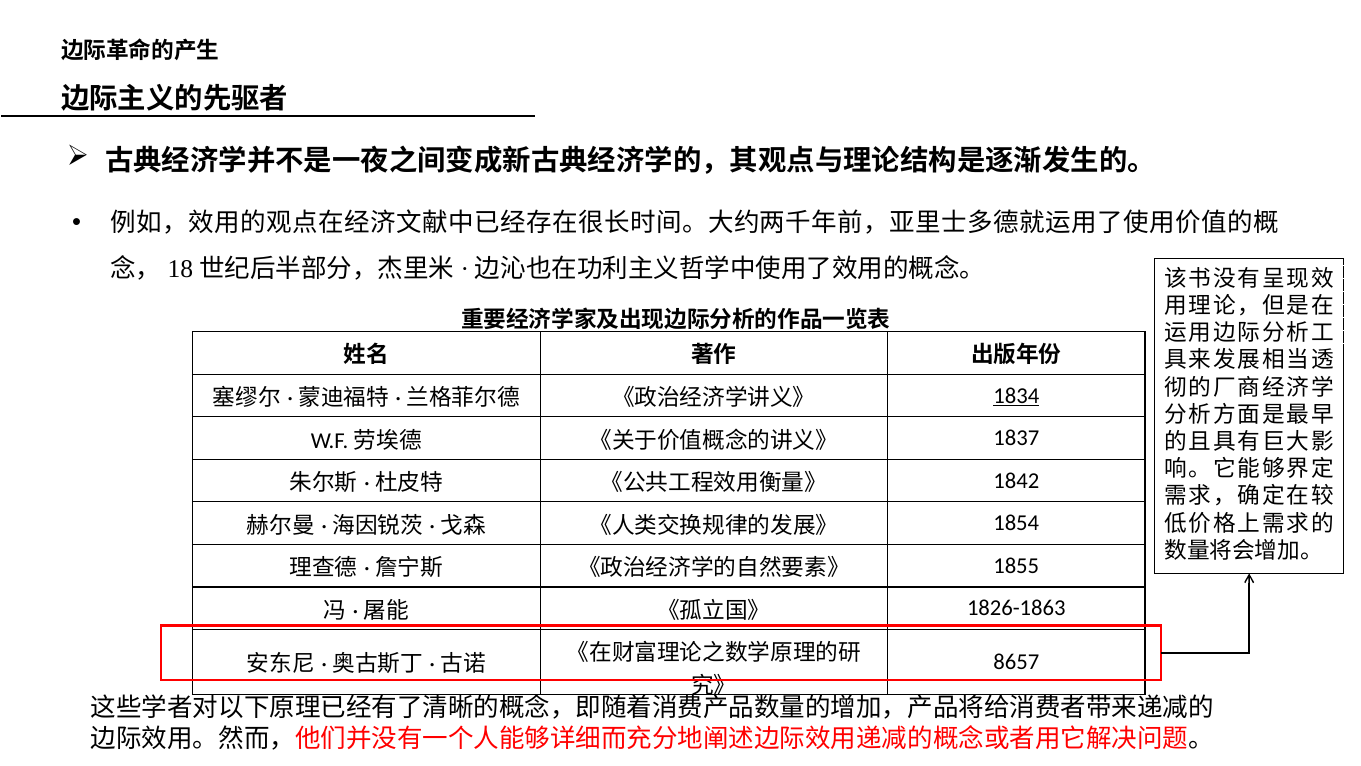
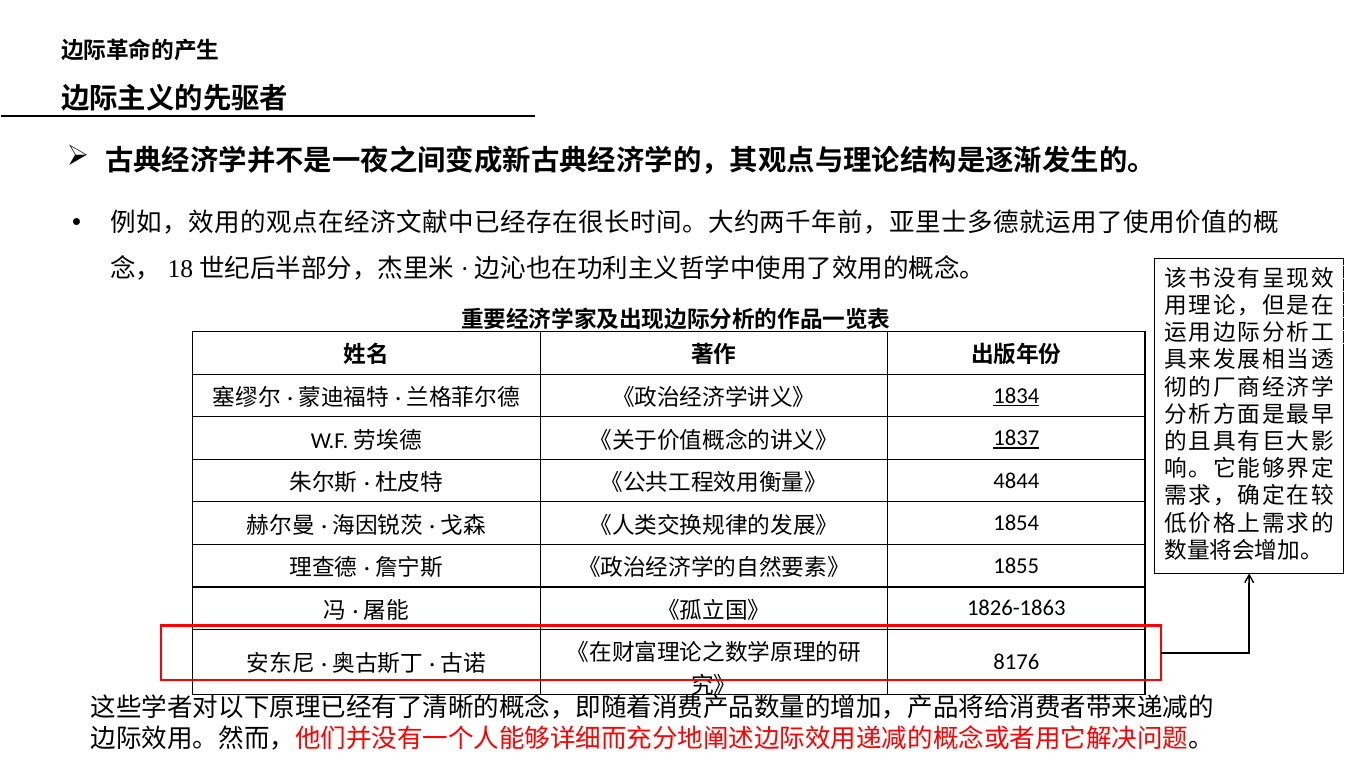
1837 underline: none -> present
1842: 1842 -> 4844
8657: 8657 -> 8176
